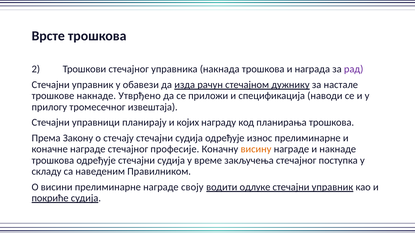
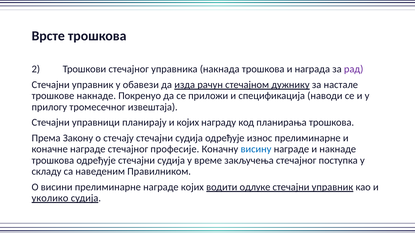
Утврђено: Утврђено -> Покренуо
висину colour: orange -> blue
награде своју: своју -> којих
покриће: покриће -> уколико
